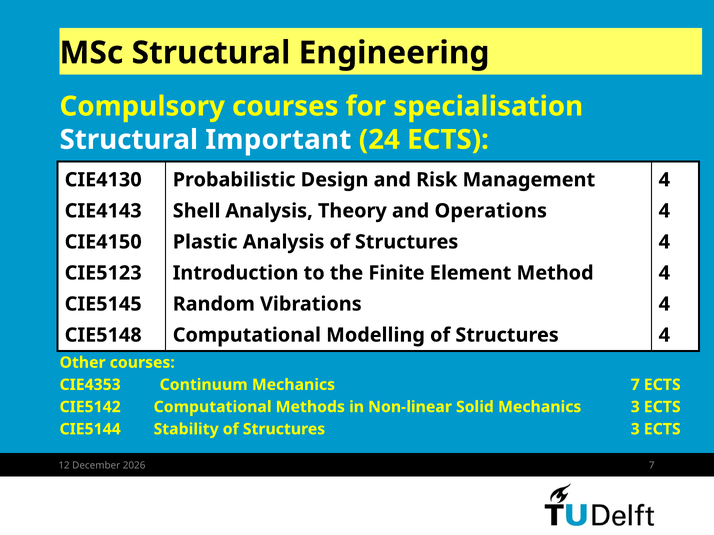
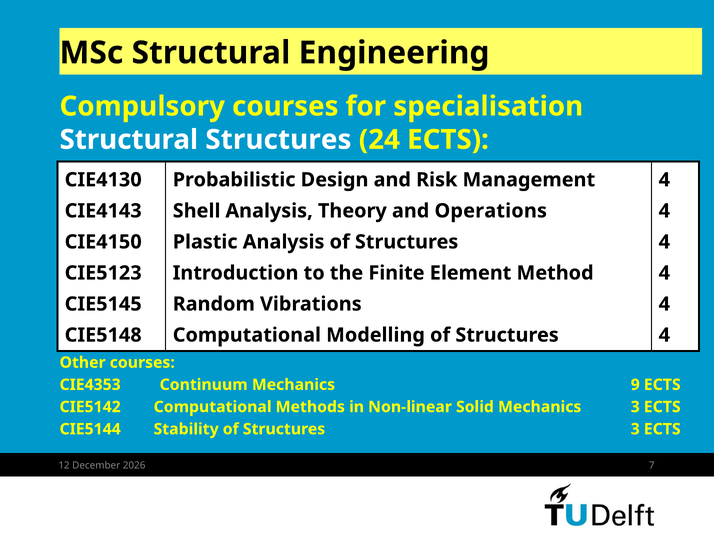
Structural Important: Important -> Structures
Mechanics 7: 7 -> 9
